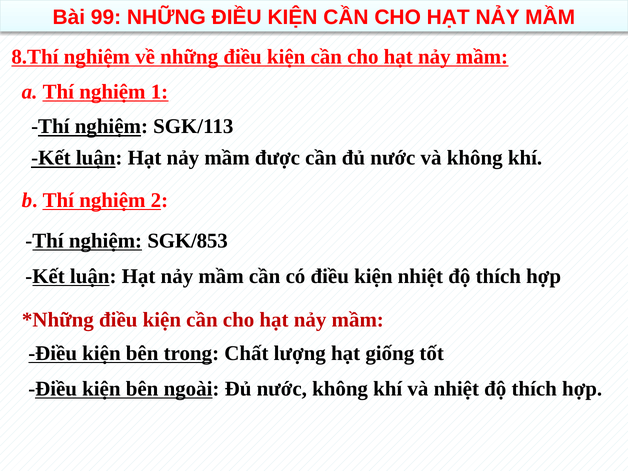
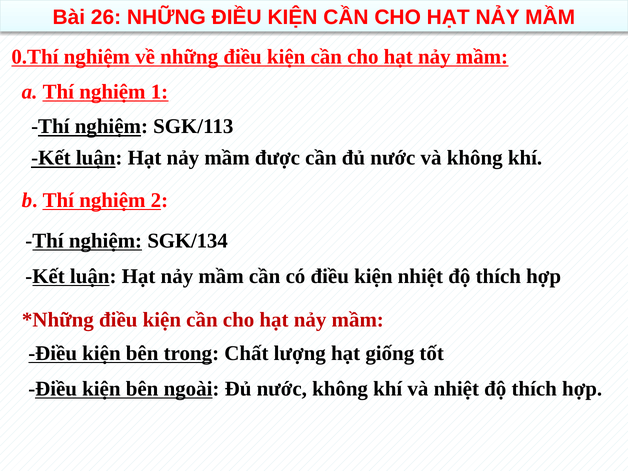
99: 99 -> 26
8.Thí: 8.Thí -> 0.Thí
SGK/853: SGK/853 -> SGK/134
